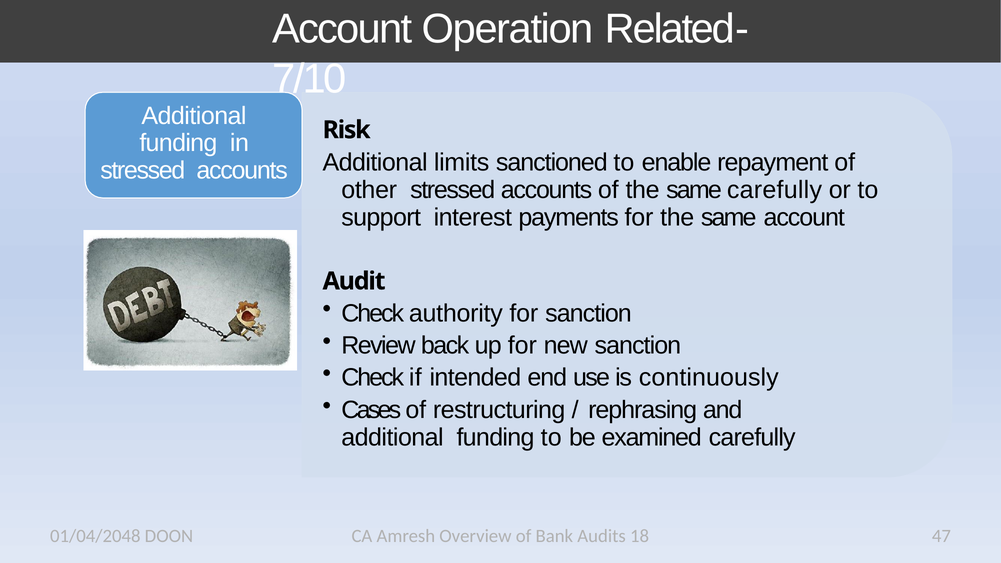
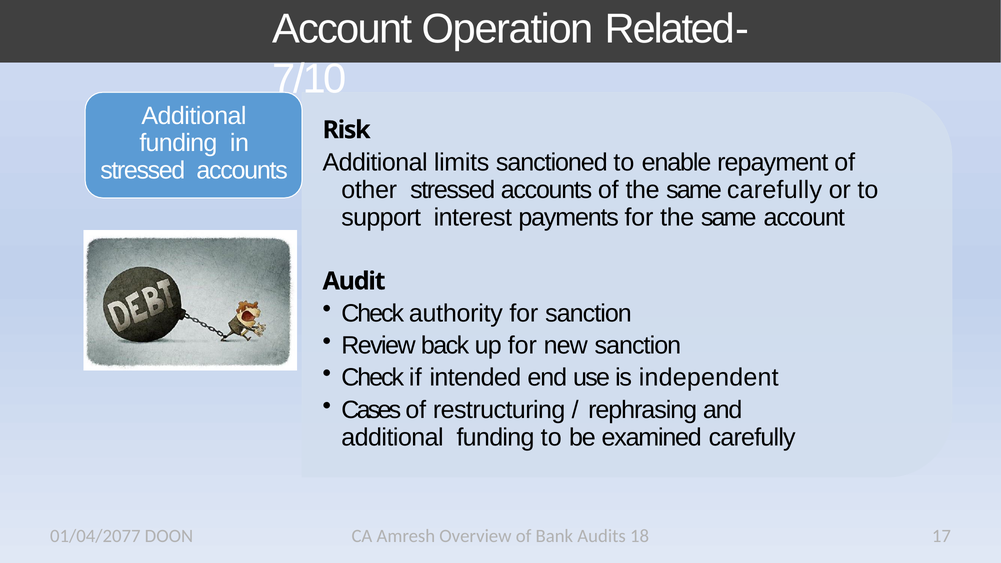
continuously: continuously -> independent
01/04/2048: 01/04/2048 -> 01/04/2077
47: 47 -> 17
